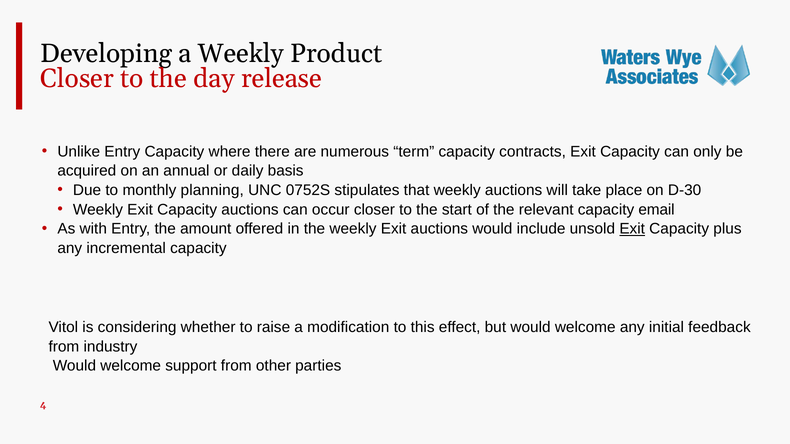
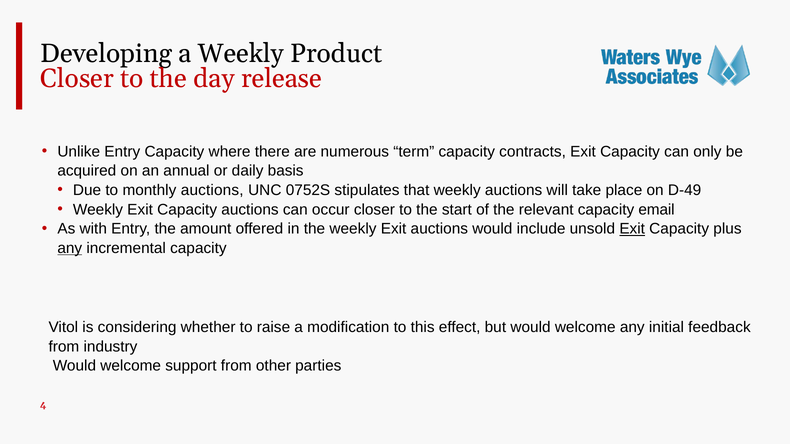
monthly planning: planning -> auctions
D-30: D-30 -> D-49
any at (70, 248) underline: none -> present
